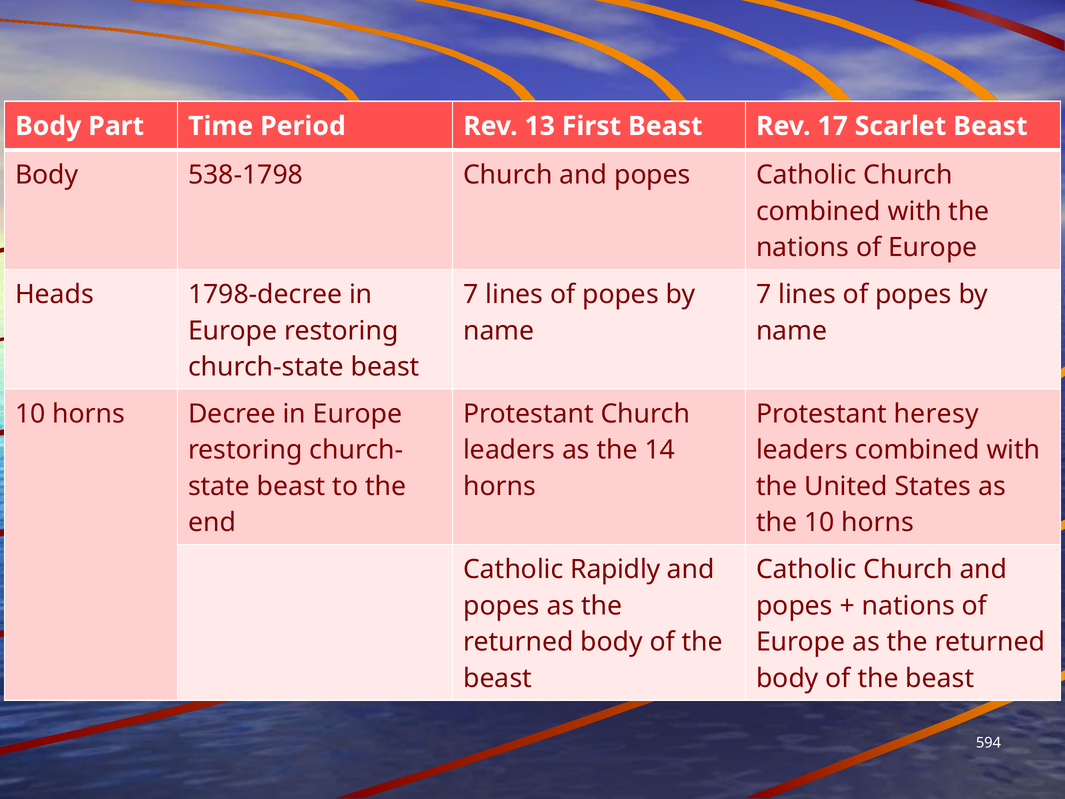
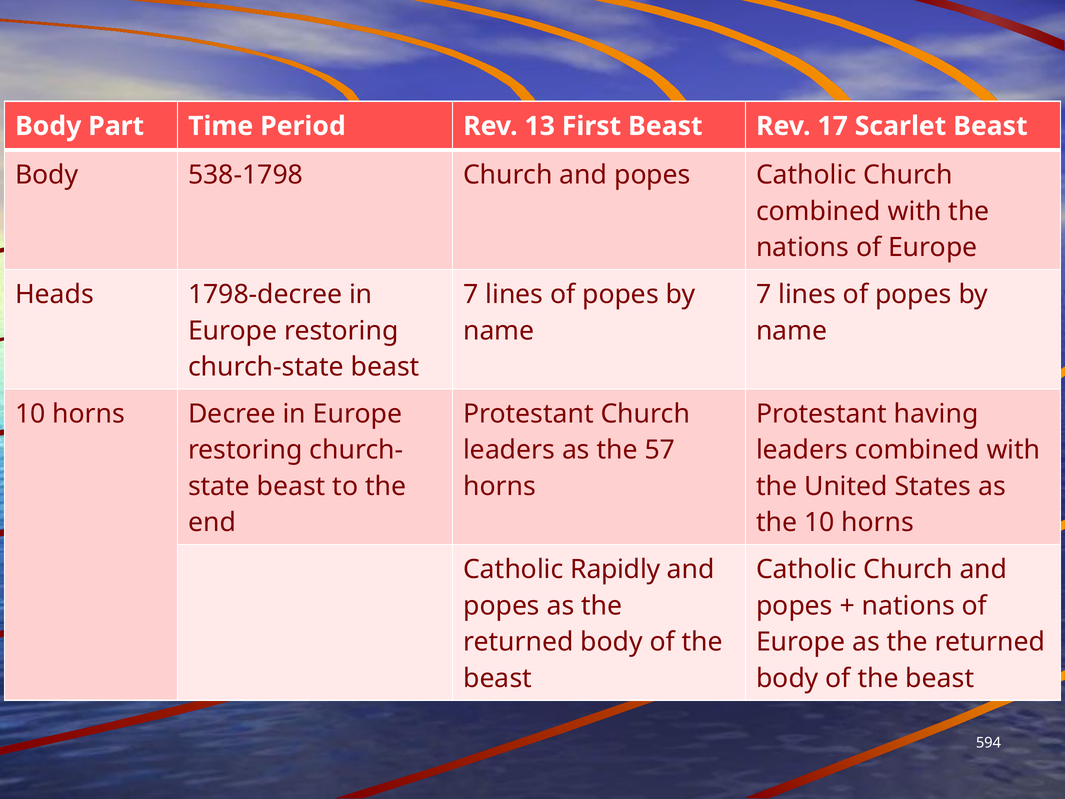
heresy: heresy -> having
14: 14 -> 57
